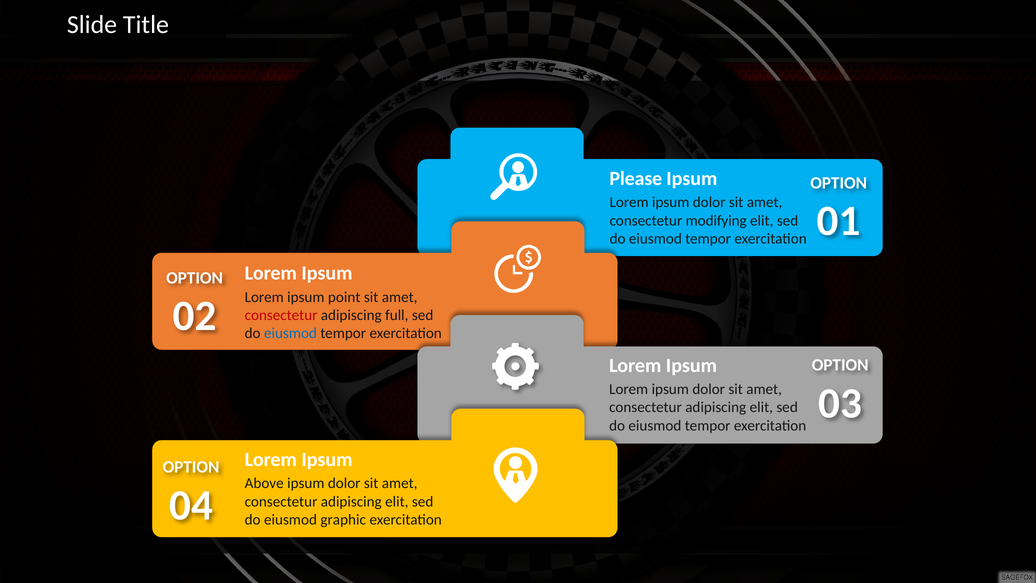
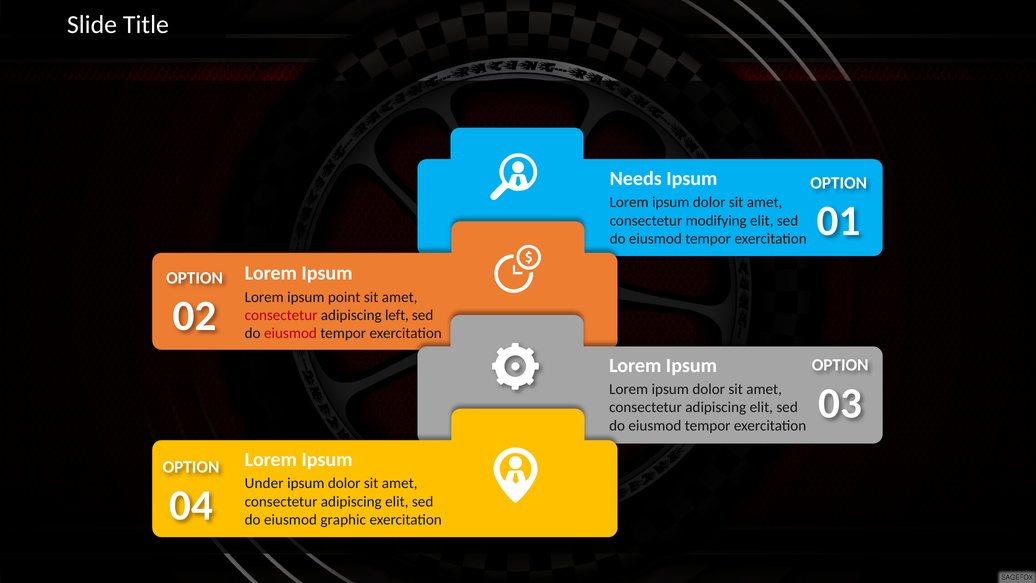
Please: Please -> Needs
full: full -> left
eiusmod at (290, 333) colour: blue -> red
Above: Above -> Under
